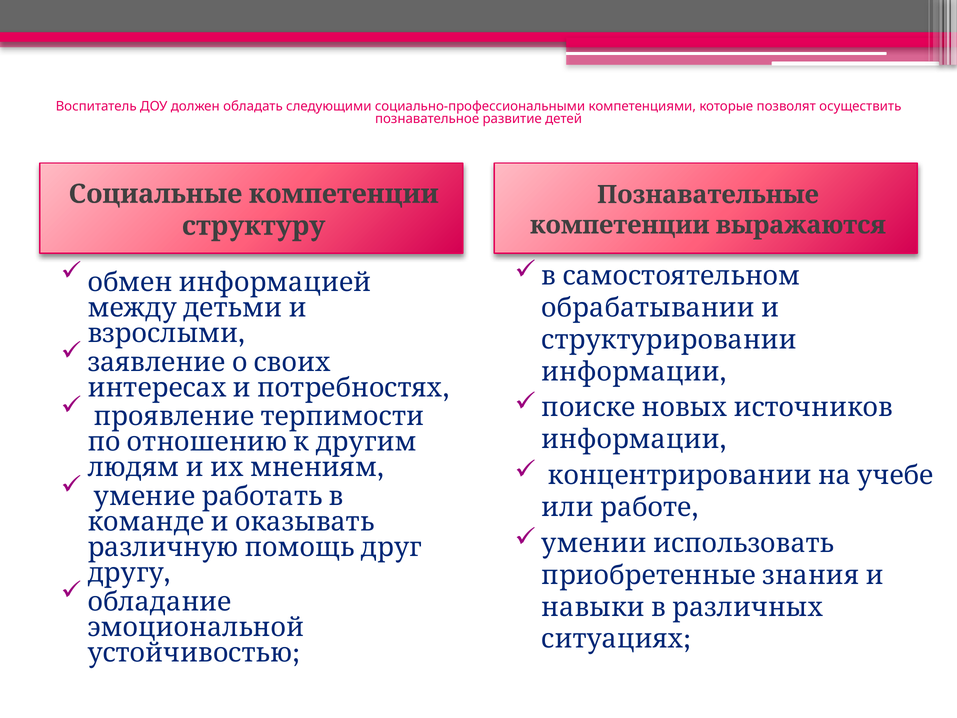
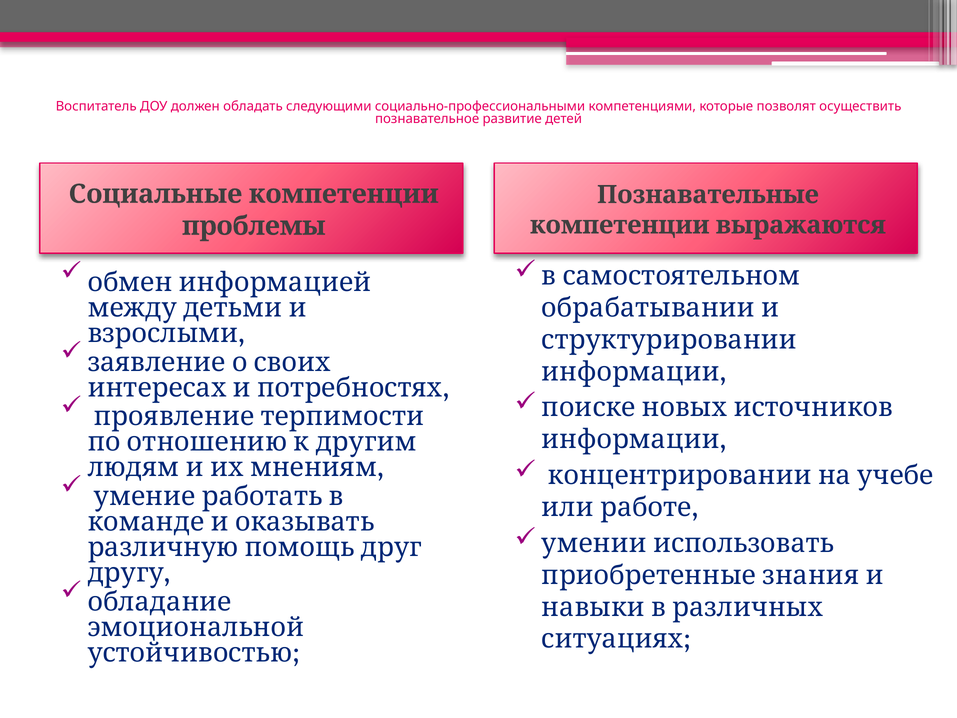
структуру: структуру -> проблемы
